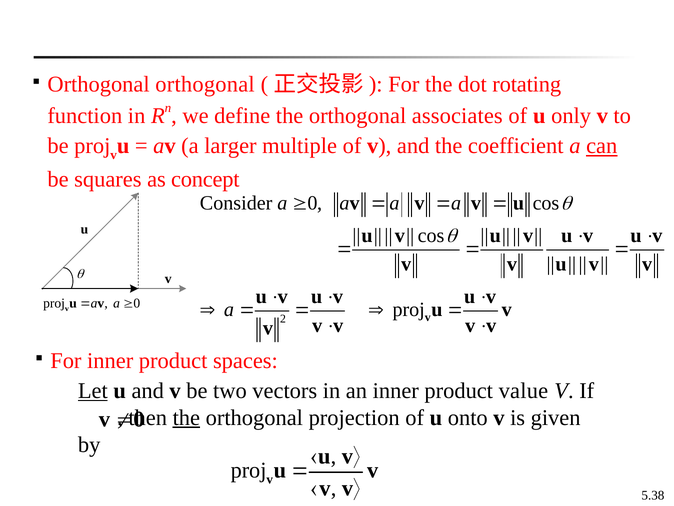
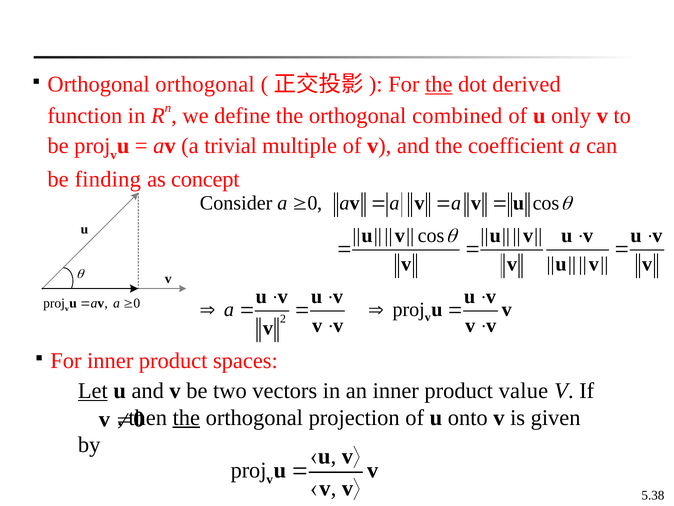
the at (439, 84) underline: none -> present
rotating: rotating -> derived
associates: associates -> combined
larger: larger -> trivial
can underline: present -> none
squares: squares -> finding
